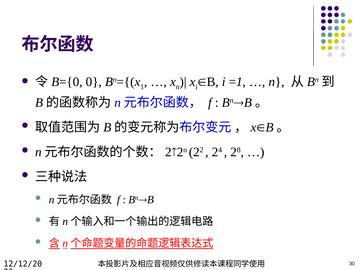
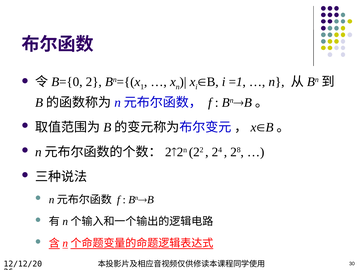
0 at (94, 82): 0 -> 2
